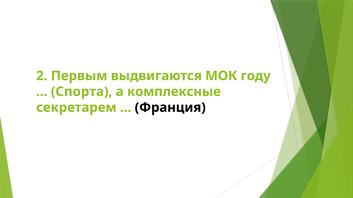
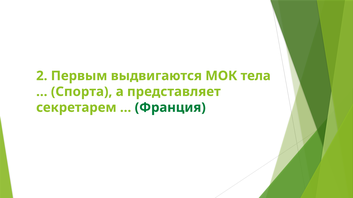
году: году -> тела
комплексные: комплексные -> представляет
Франция colour: black -> green
